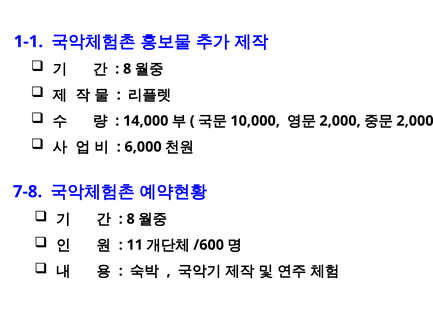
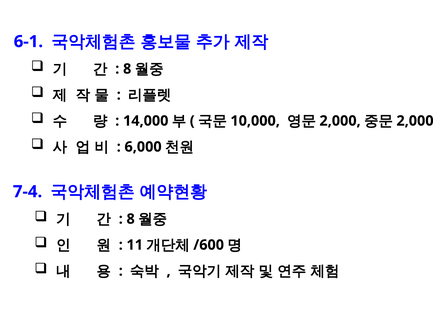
1-1: 1-1 -> 6-1
7-8: 7-8 -> 7-4
